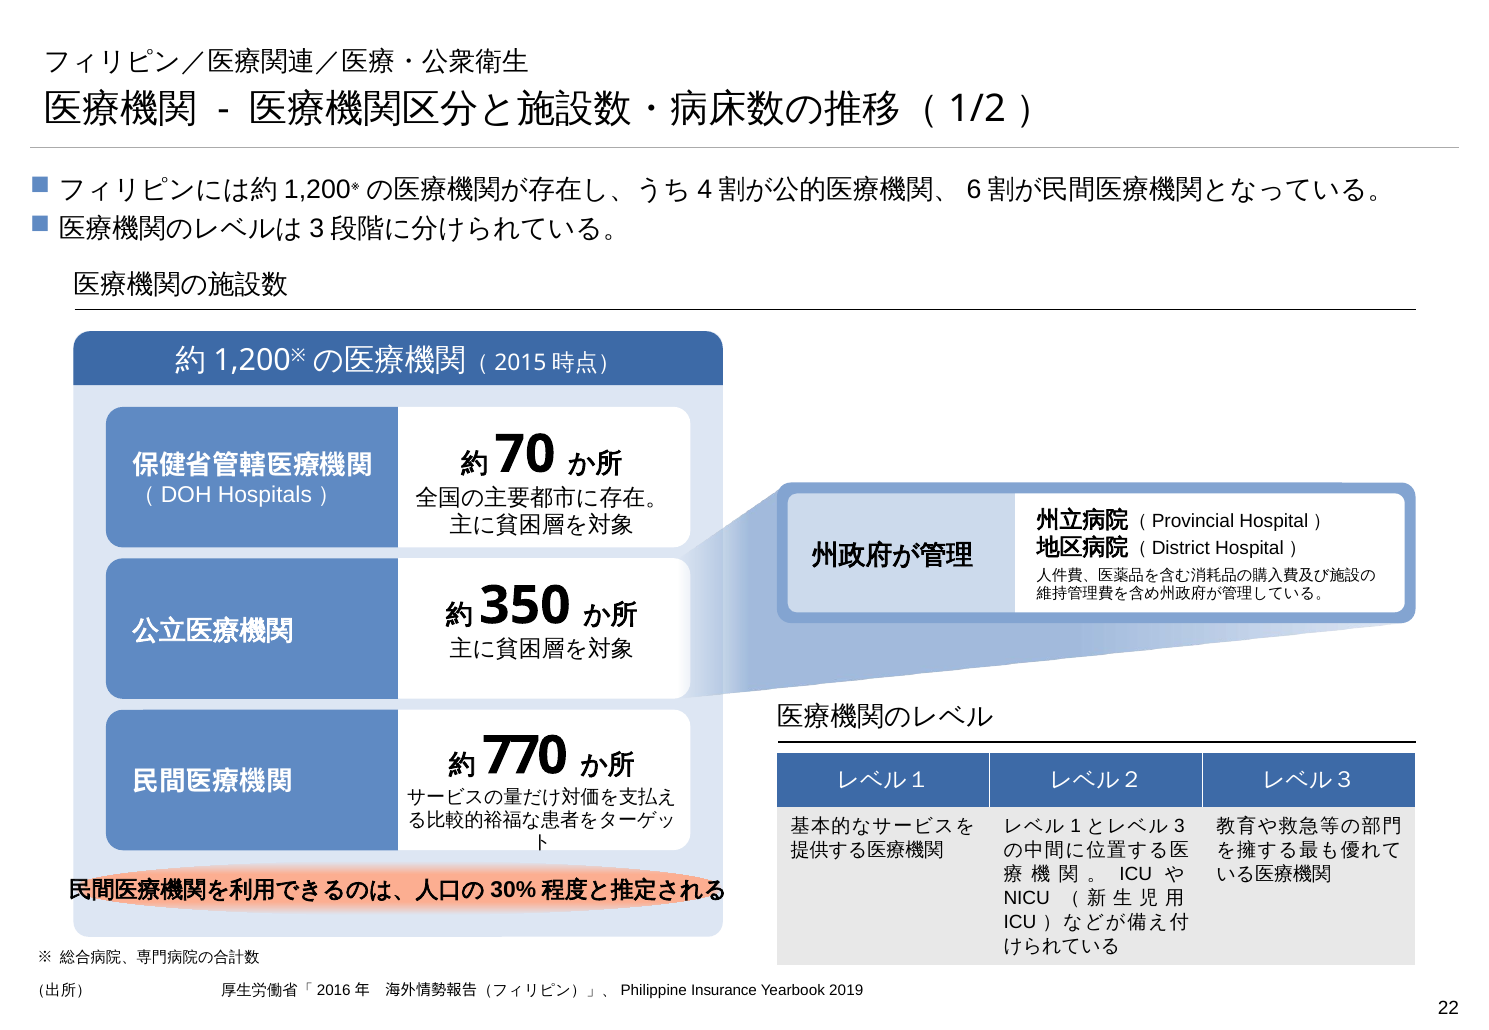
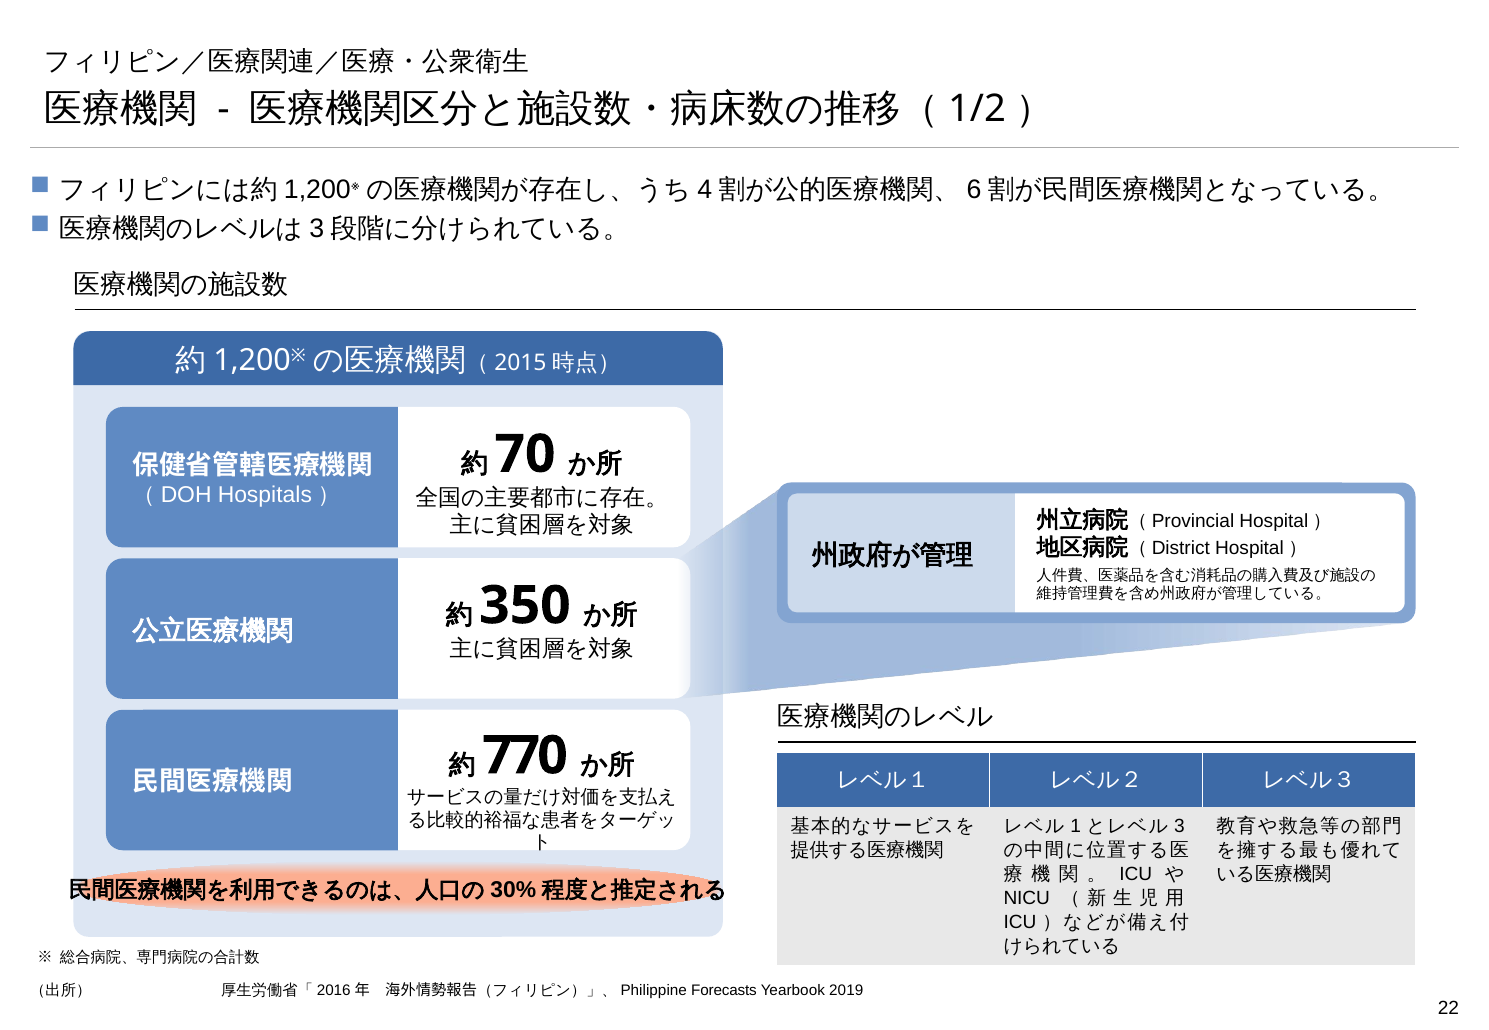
Insurance: Insurance -> Forecasts
